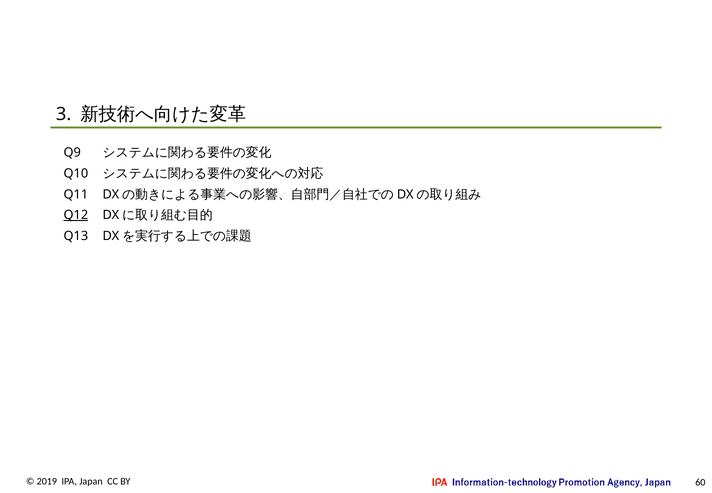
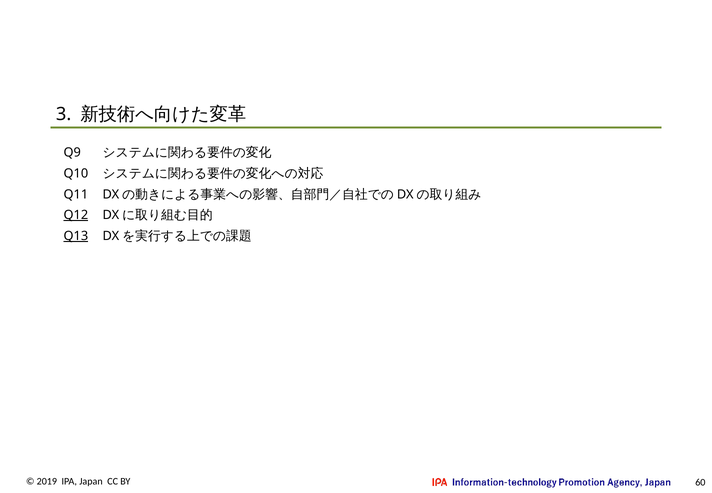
Q13 underline: none -> present
